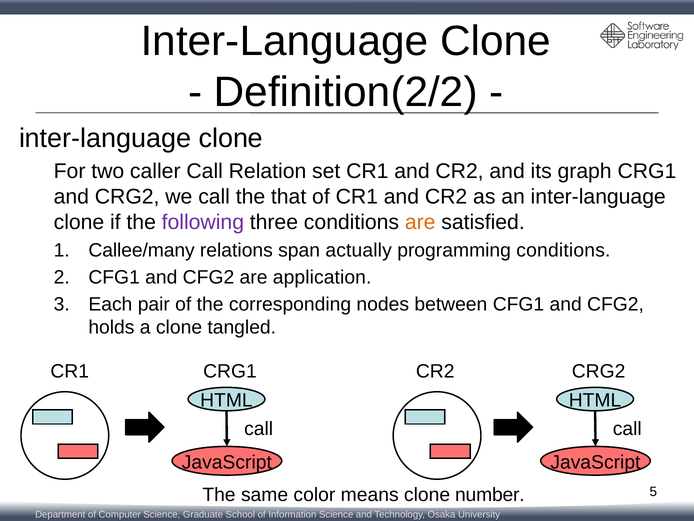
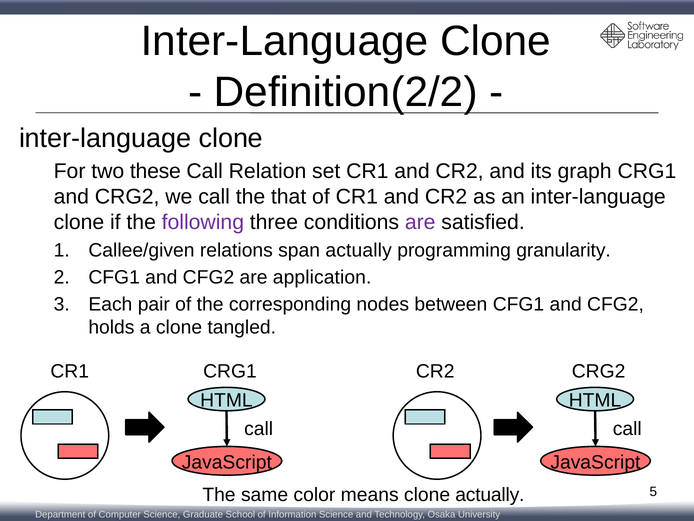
caller: caller -> these
are at (420, 222) colour: orange -> purple
Callee/many: Callee/many -> Callee/given
programming conditions: conditions -> granularity
clone number: number -> actually
